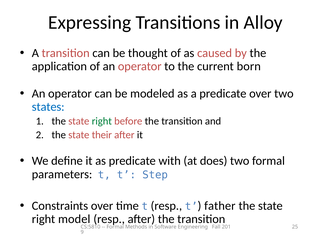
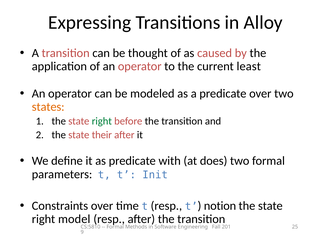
born: born -> least
states colour: blue -> orange
Step: Step -> Init
father: father -> notion
